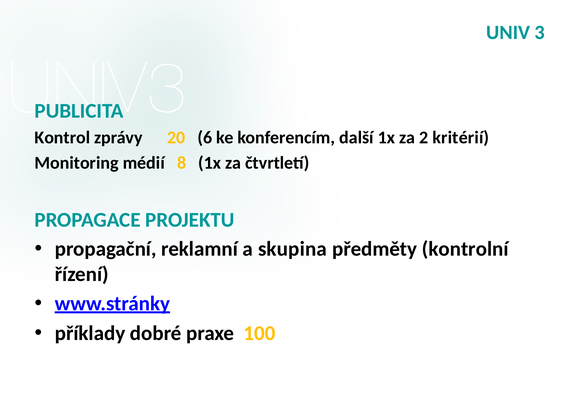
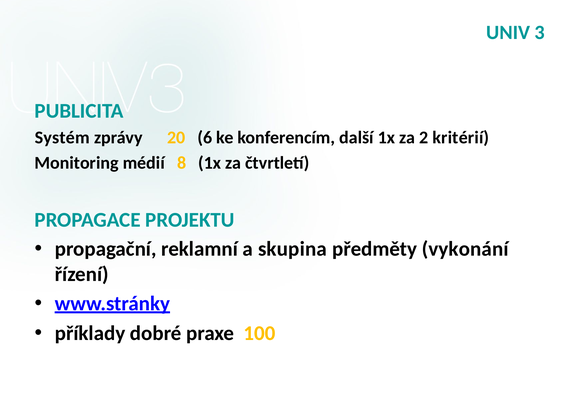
Kontrol: Kontrol -> Systém
kontrolní: kontrolní -> vykonání
